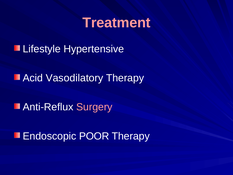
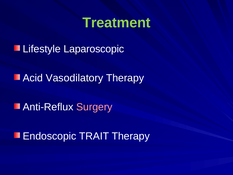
Treatment colour: pink -> light green
Hypertensive: Hypertensive -> Laparoscopic
POOR: POOR -> TRAIT
